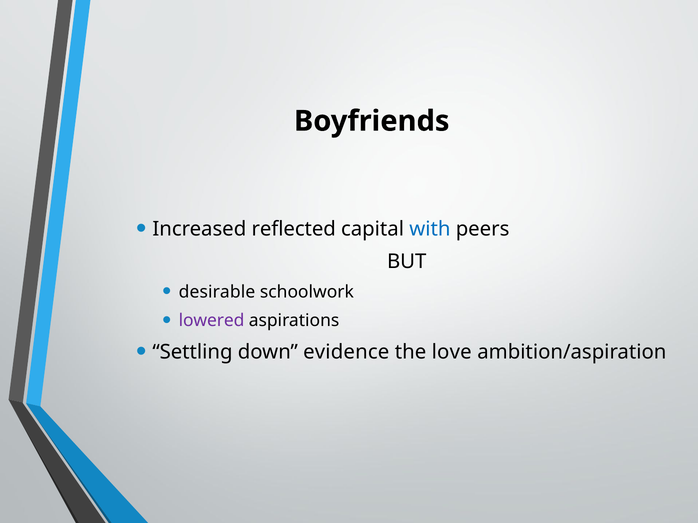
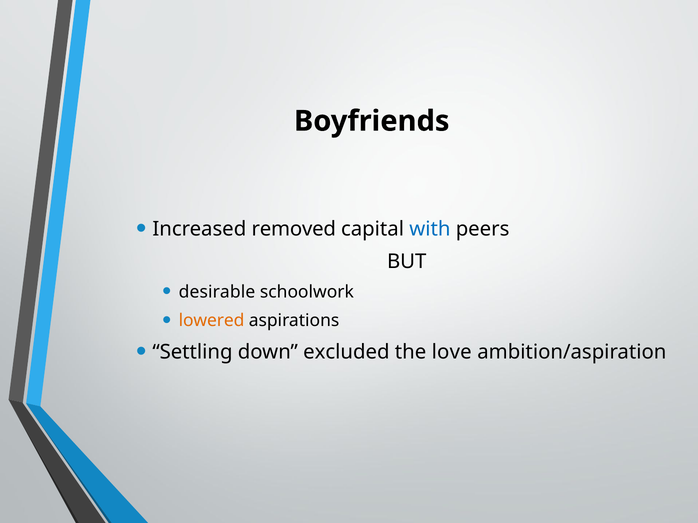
reflected: reflected -> removed
lowered colour: purple -> orange
evidence: evidence -> excluded
